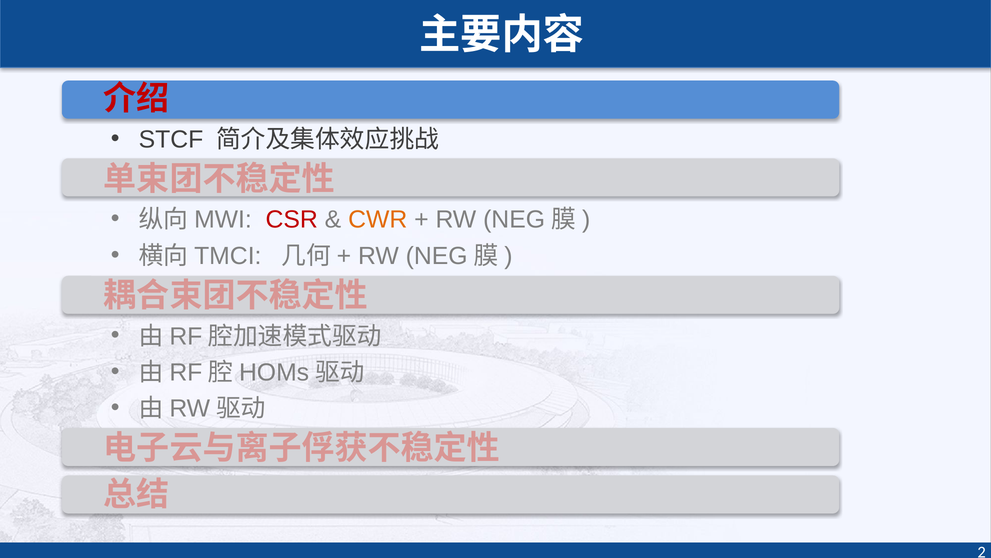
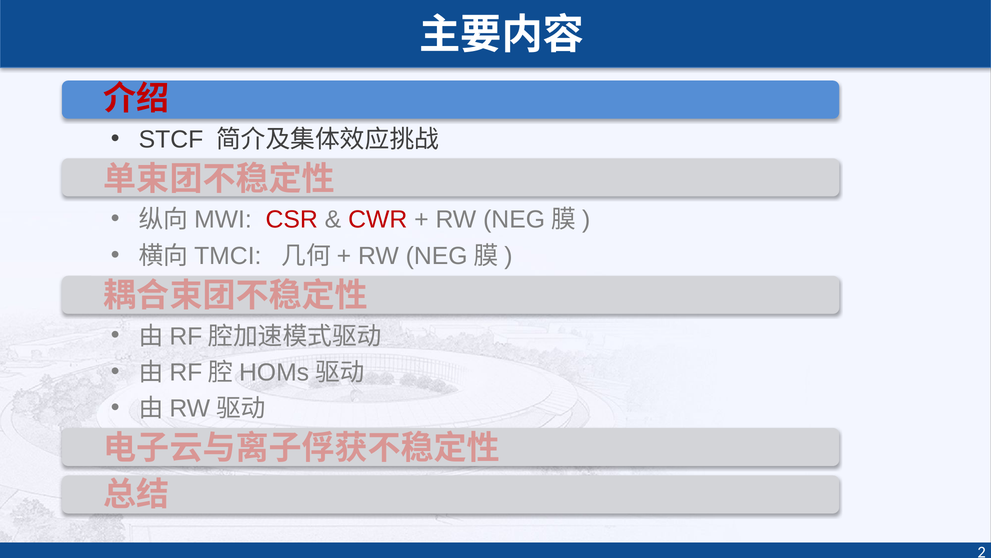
CWR colour: orange -> red
